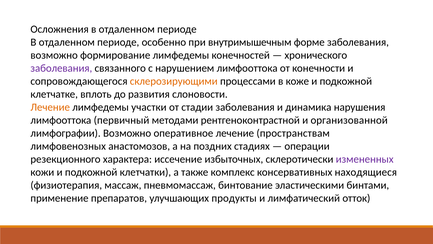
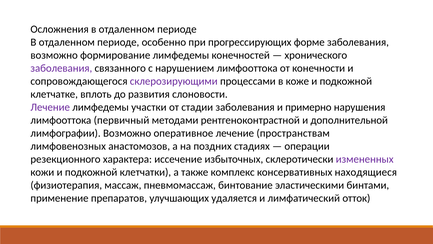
внутримышечным: внутримышечным -> прогрессирующих
склерозирующими colour: orange -> purple
Лечение at (50, 107) colour: orange -> purple
динамика: динамика -> примерно
организованной: организованной -> дополнительной
продукты: продукты -> удаляется
